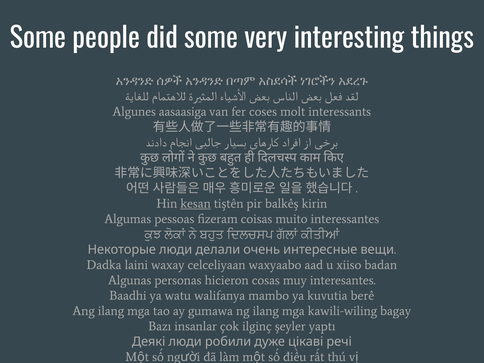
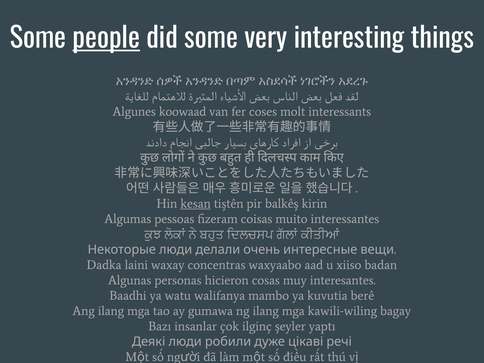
people underline: none -> present
aasaasiga: aasaasiga -> koowaad
celceliyaan: celceliyaan -> concentras
